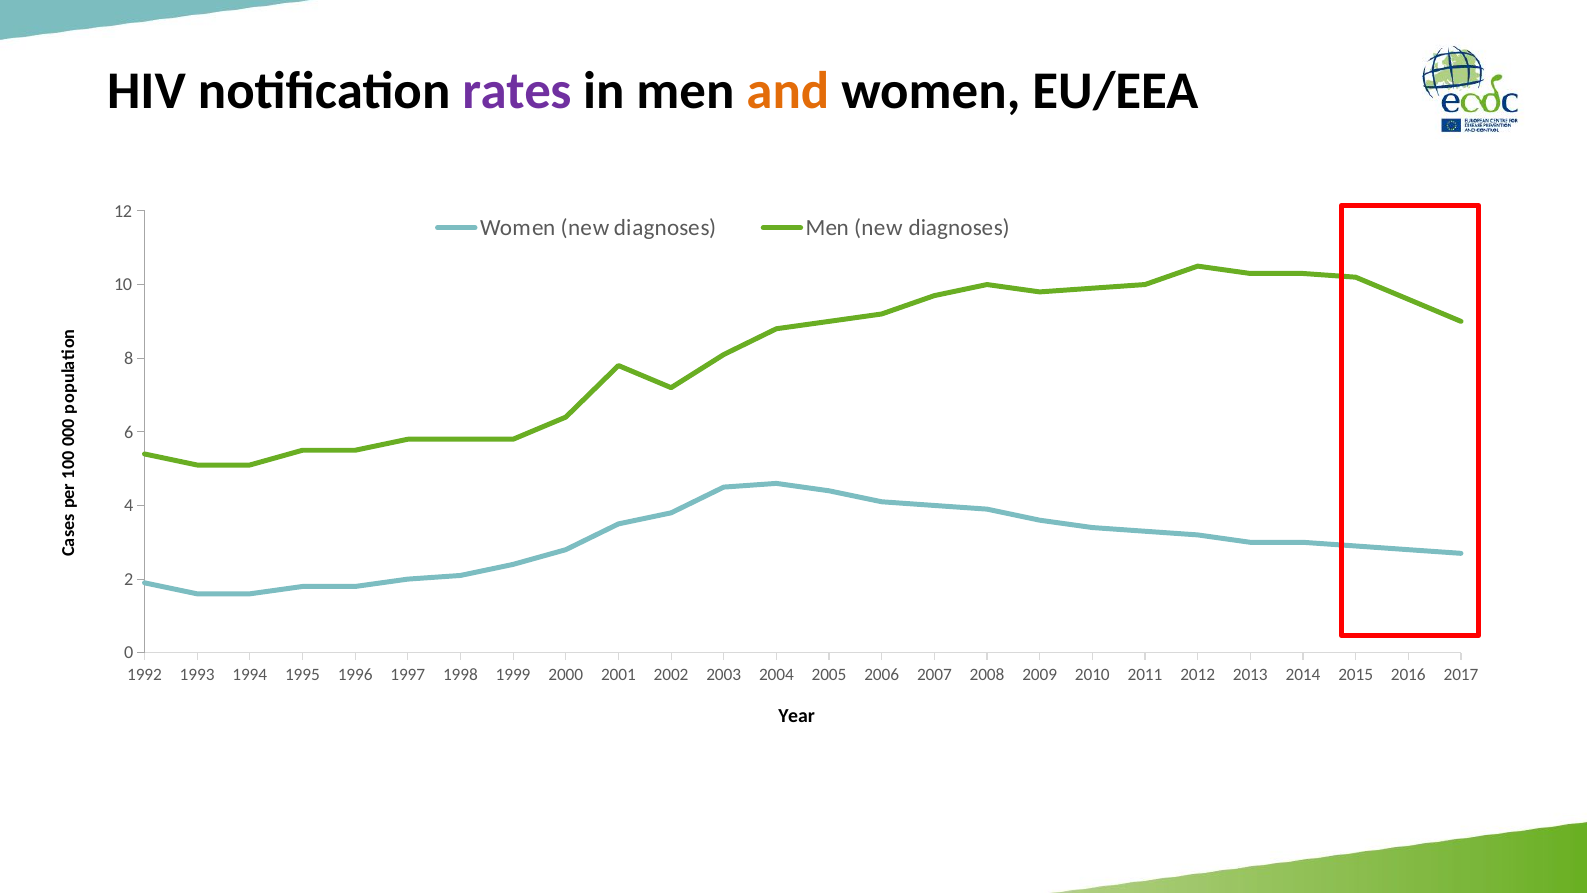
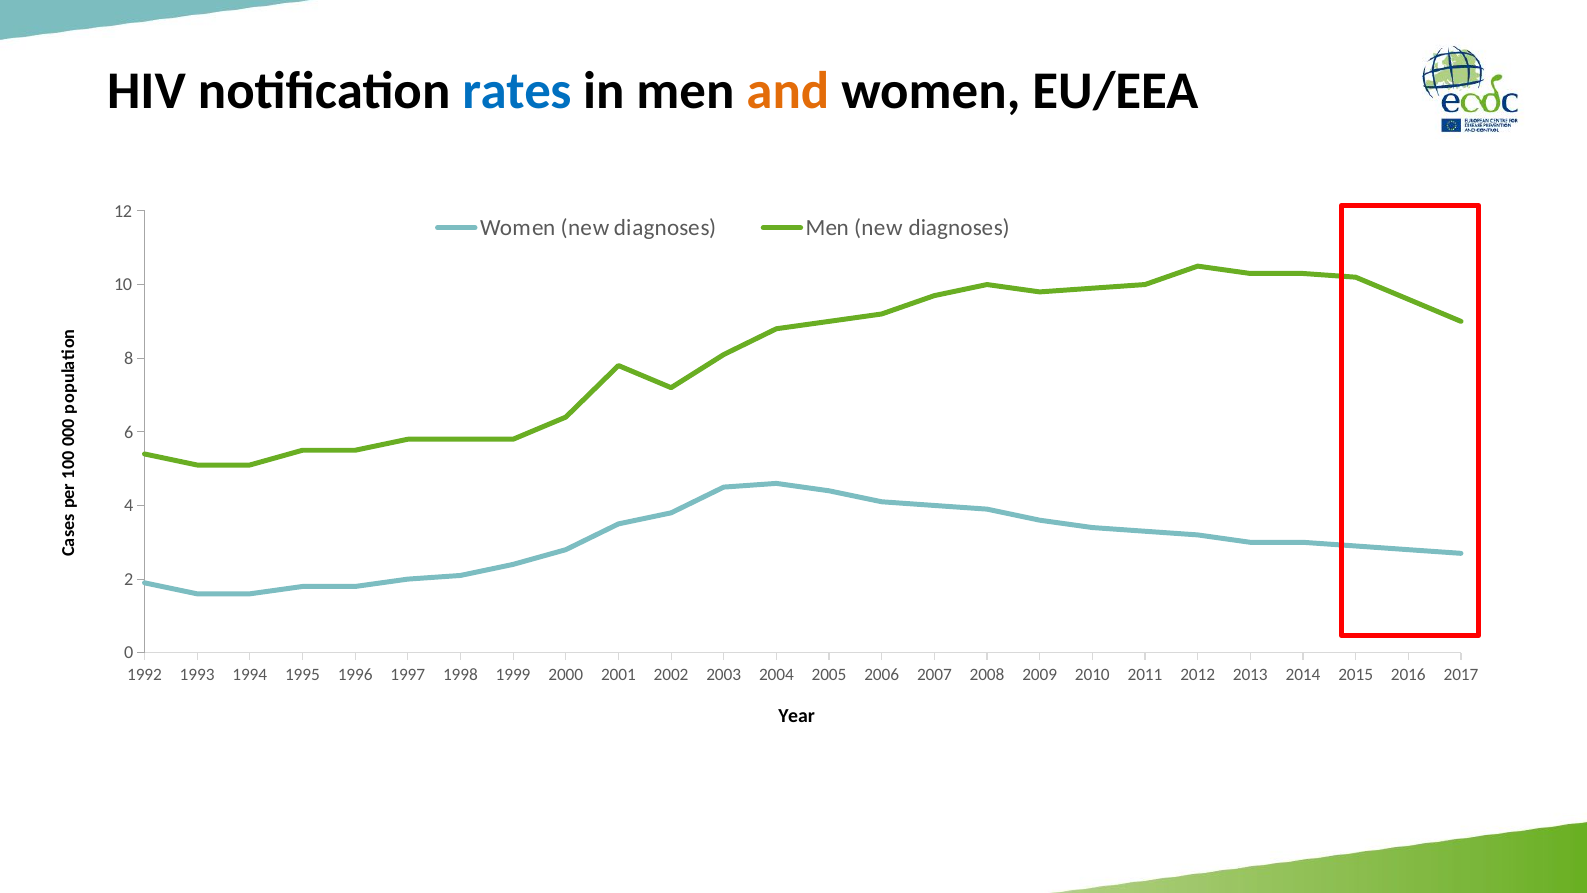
rates colour: purple -> blue
